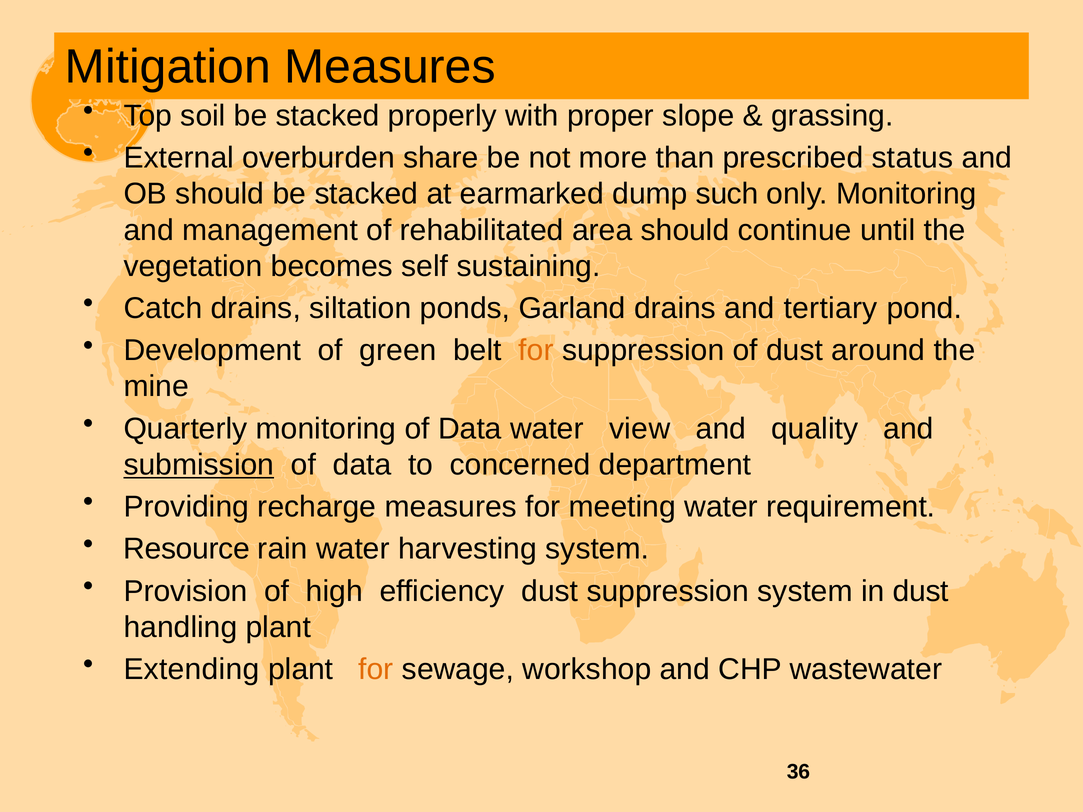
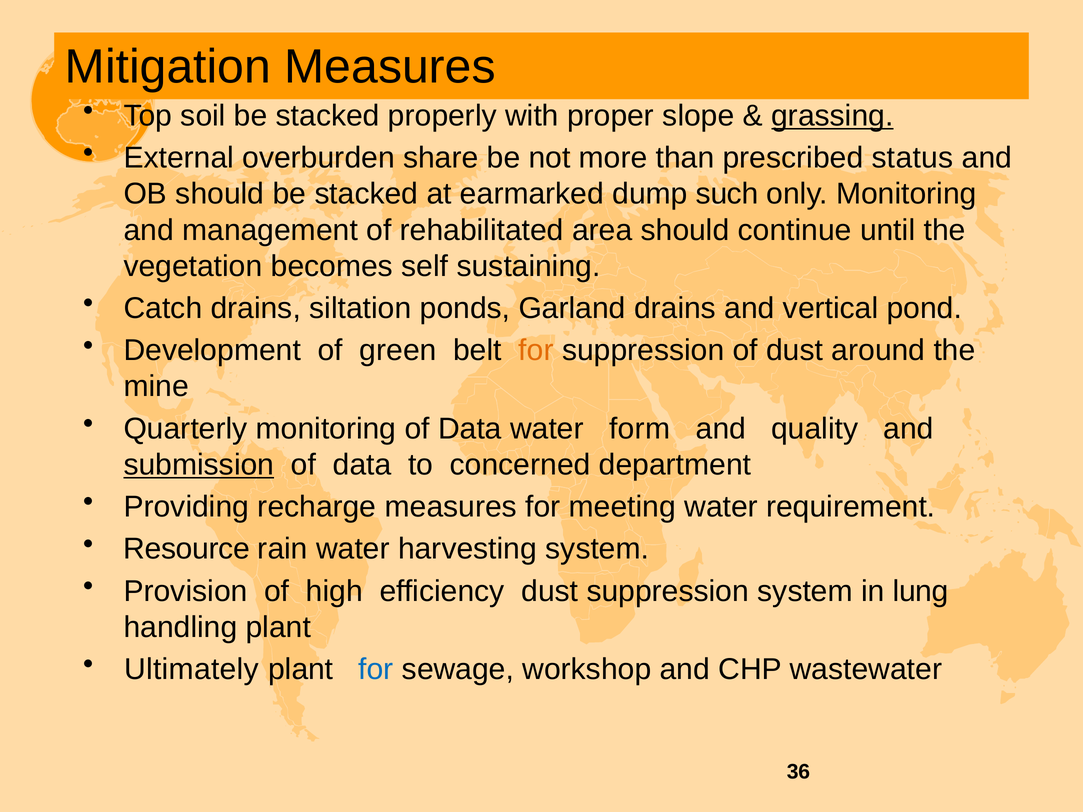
grassing underline: none -> present
tertiary: tertiary -> vertical
view: view -> form
in dust: dust -> lung
Extending: Extending -> Ultimately
for at (376, 670) colour: orange -> blue
